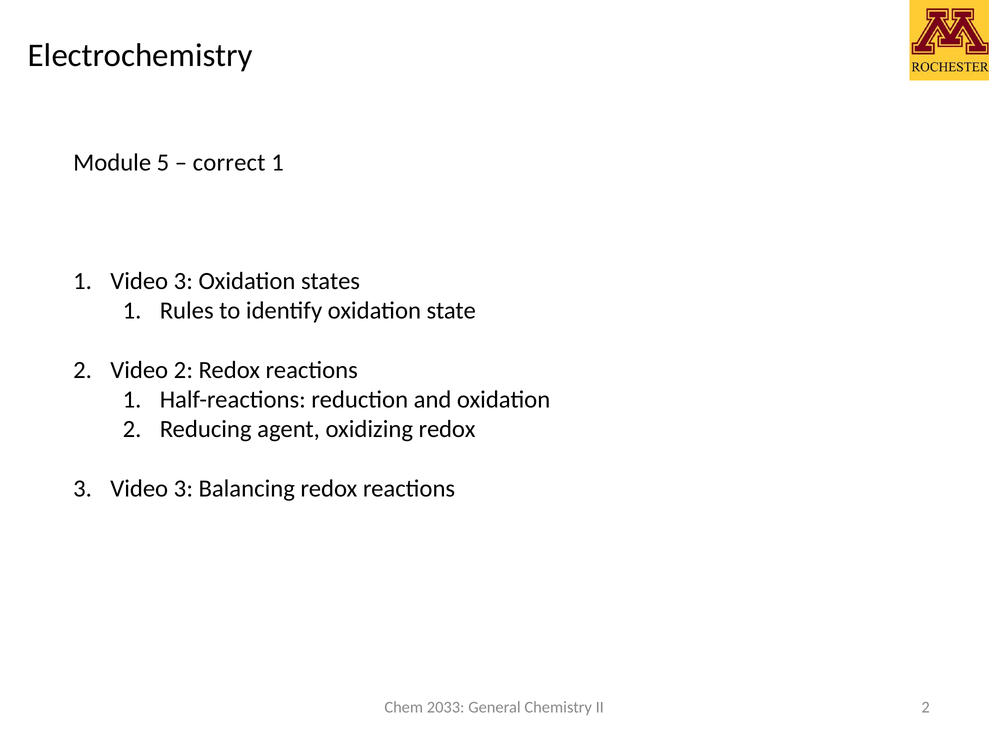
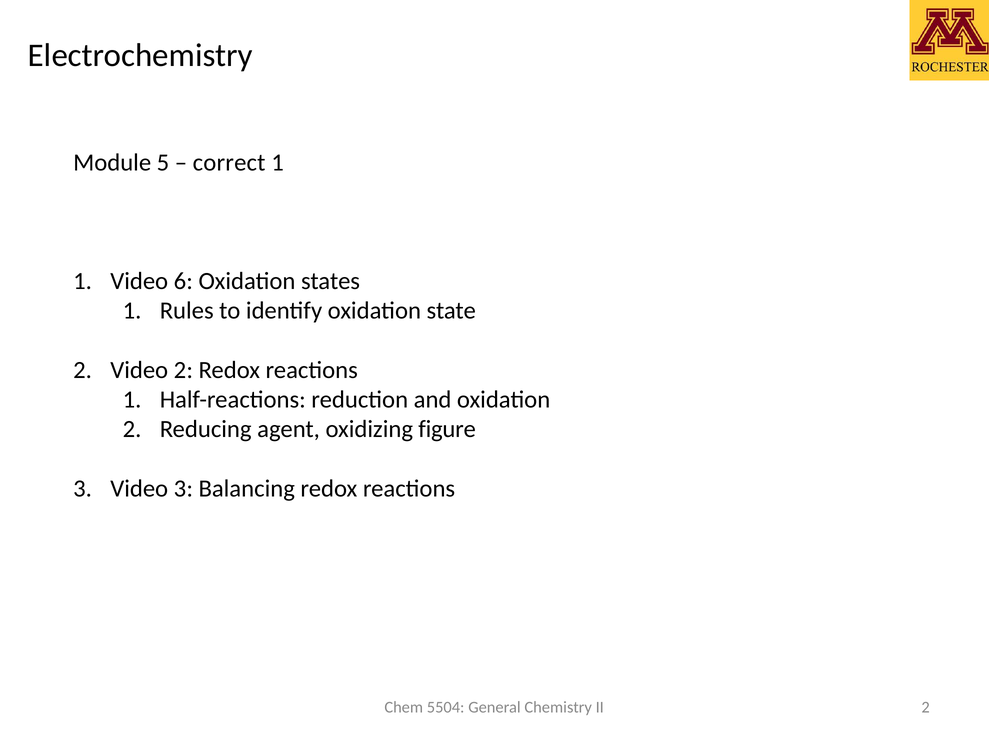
1 Video 3: 3 -> 6
oxidizing redox: redox -> figure
2033: 2033 -> 5504
